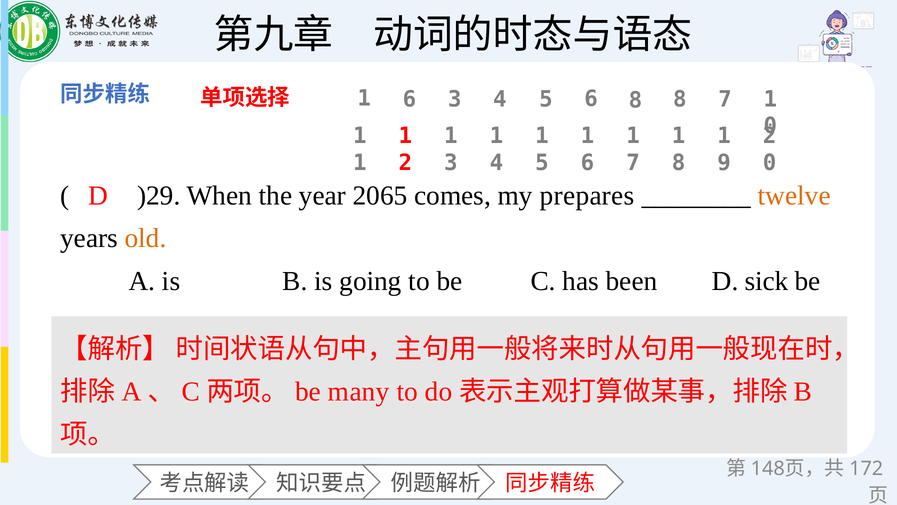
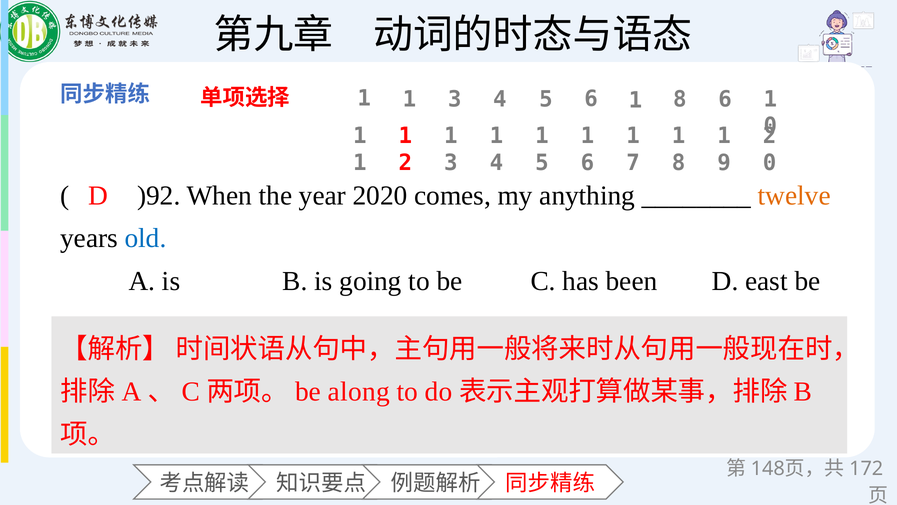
6 at (409, 99): 6 -> 1
5 6 8: 8 -> 1
8 7: 7 -> 6
)29: )29 -> )92
2065: 2065 -> 2020
prepares: prepares -> anything
old colour: orange -> blue
sick: sick -> east
many: many -> along
